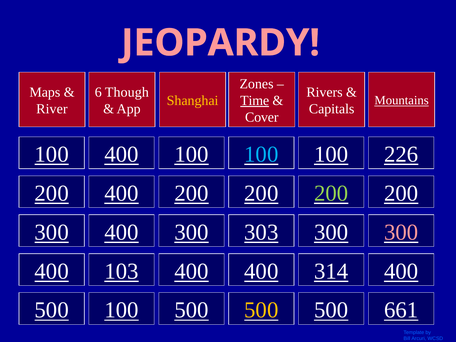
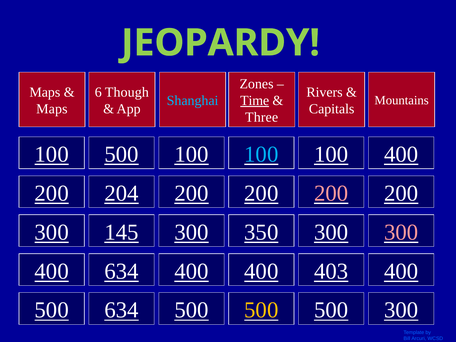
JEOPARDY colour: pink -> light green
Shanghai colour: yellow -> light blue
Mountains underline: present -> none
River at (52, 109): River -> Maps
Cover: Cover -> Three
100 400: 400 -> 500
100 226: 226 -> 400
200 400: 400 -> 204
200 at (331, 193) colour: light green -> pink
400 at (122, 232): 400 -> 145
303: 303 -> 350
400 103: 103 -> 634
314: 314 -> 403
500 100: 100 -> 634
500 661: 661 -> 300
